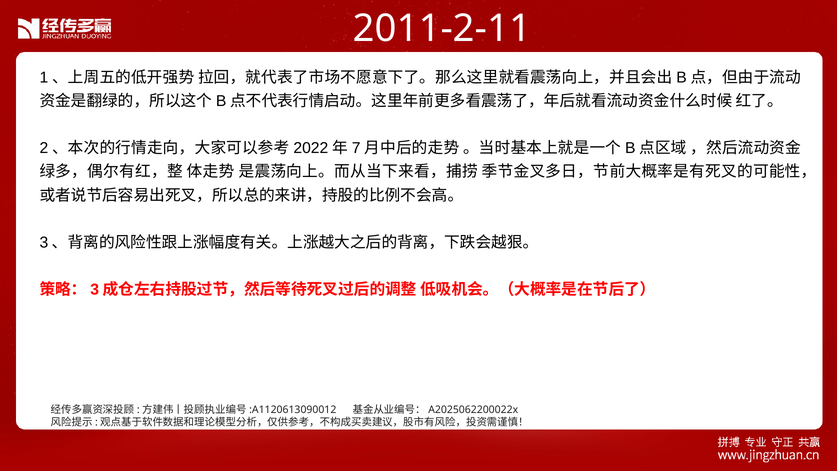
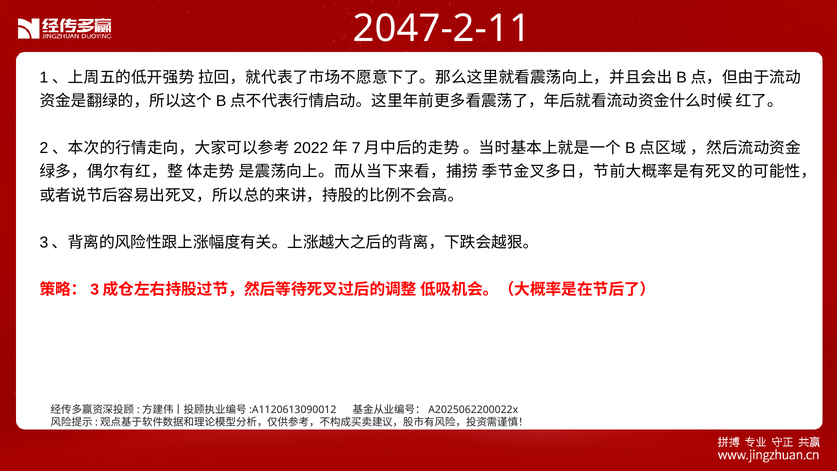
2011-2-11: 2011-2-11 -> 2047-2-11
